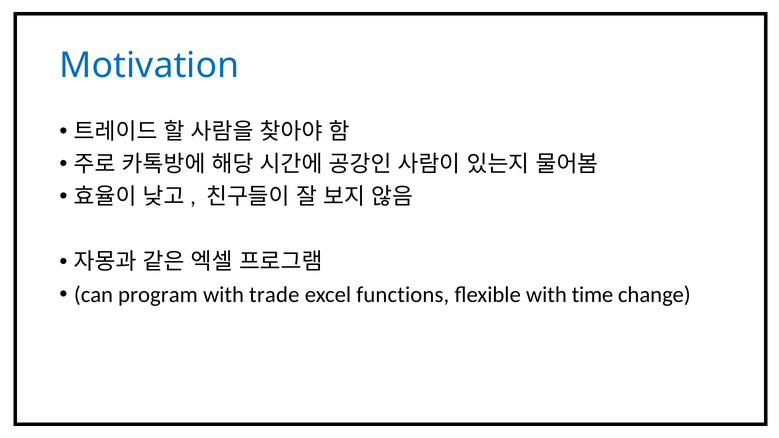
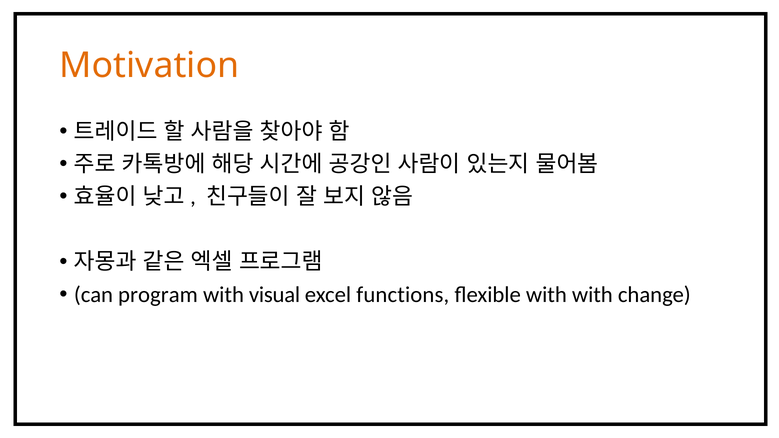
Motivation colour: blue -> orange
trade: trade -> visual
with time: time -> with
